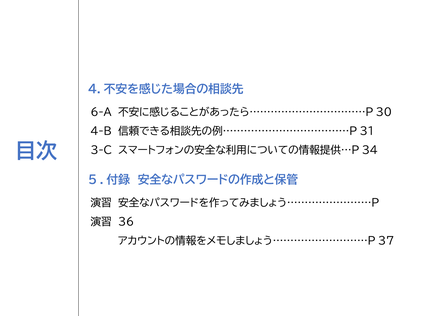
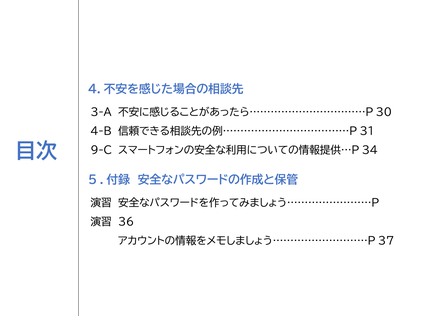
6-A: 6-A -> 3-A
3-C: 3-C -> 9-C
